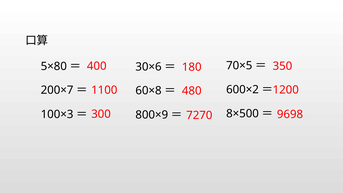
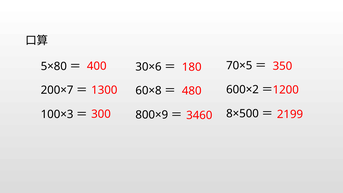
1100: 1100 -> 1300
7270: 7270 -> 3460
9698: 9698 -> 2199
